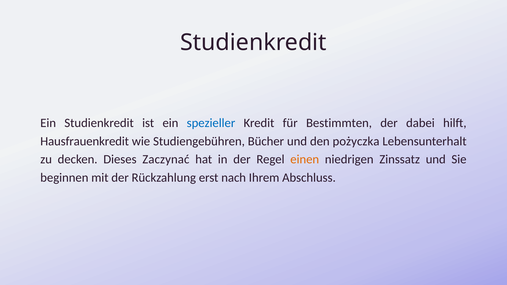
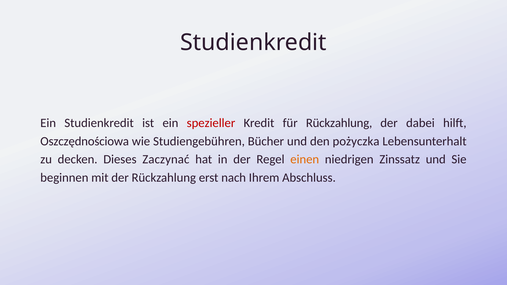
spezieller colour: blue -> red
für Bestimmten: Bestimmten -> Rückzahlung
Hausfrauenkredit: Hausfrauenkredit -> Oszczędnościowa
